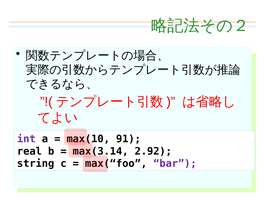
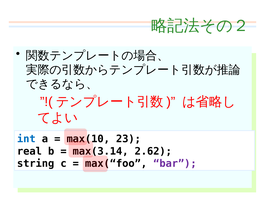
int colour: purple -> blue
91: 91 -> 23
2.92: 2.92 -> 2.62
